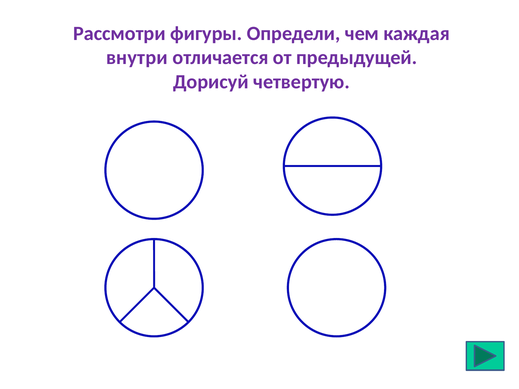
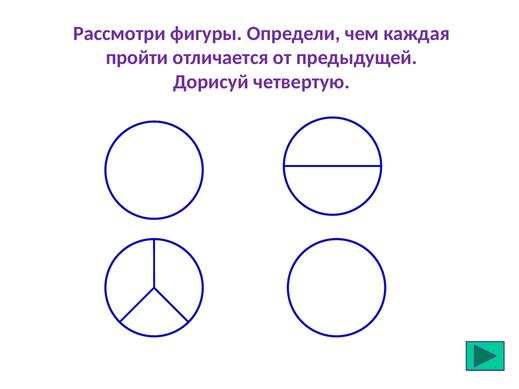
внутри: внутри -> пройти
